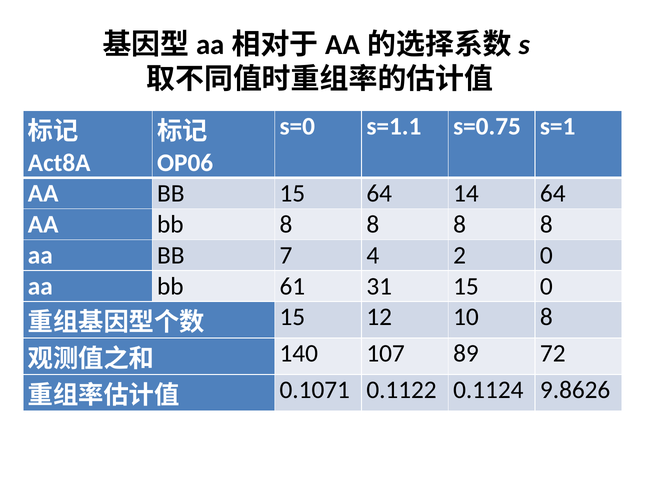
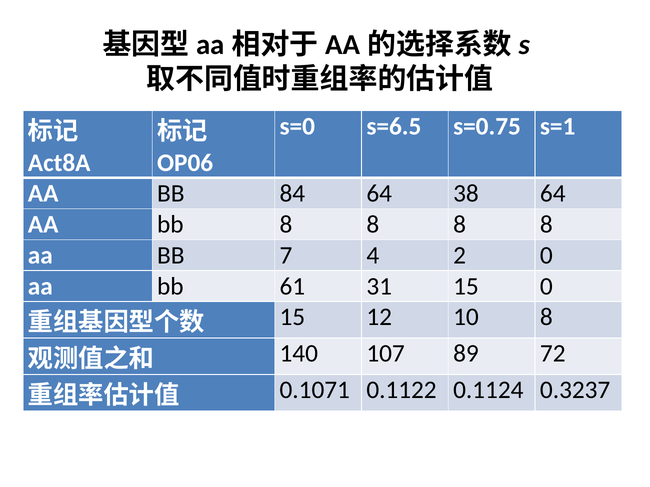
s=1.1: s=1.1 -> s=6.5
BB 15: 15 -> 84
14: 14 -> 38
9.8626: 9.8626 -> 0.3237
